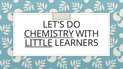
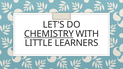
LITTLE underline: present -> none
